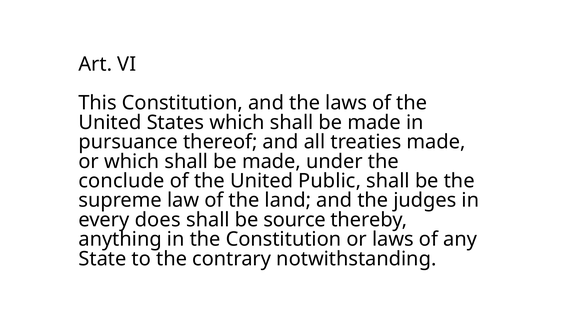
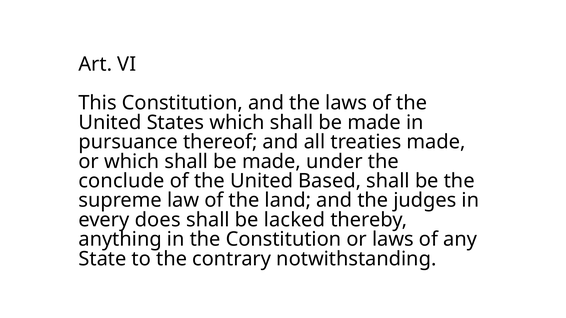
Public: Public -> Based
source: source -> lacked
